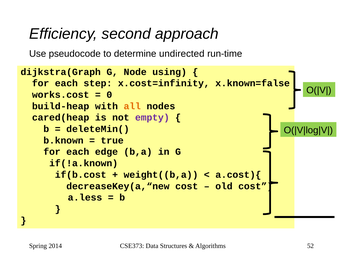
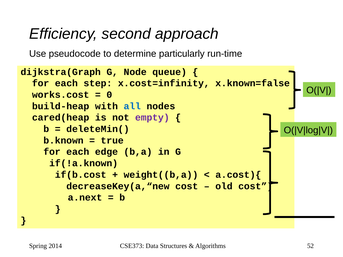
undirected: undirected -> particularly
using: using -> queue
all colour: orange -> blue
a.less: a.less -> a.next
